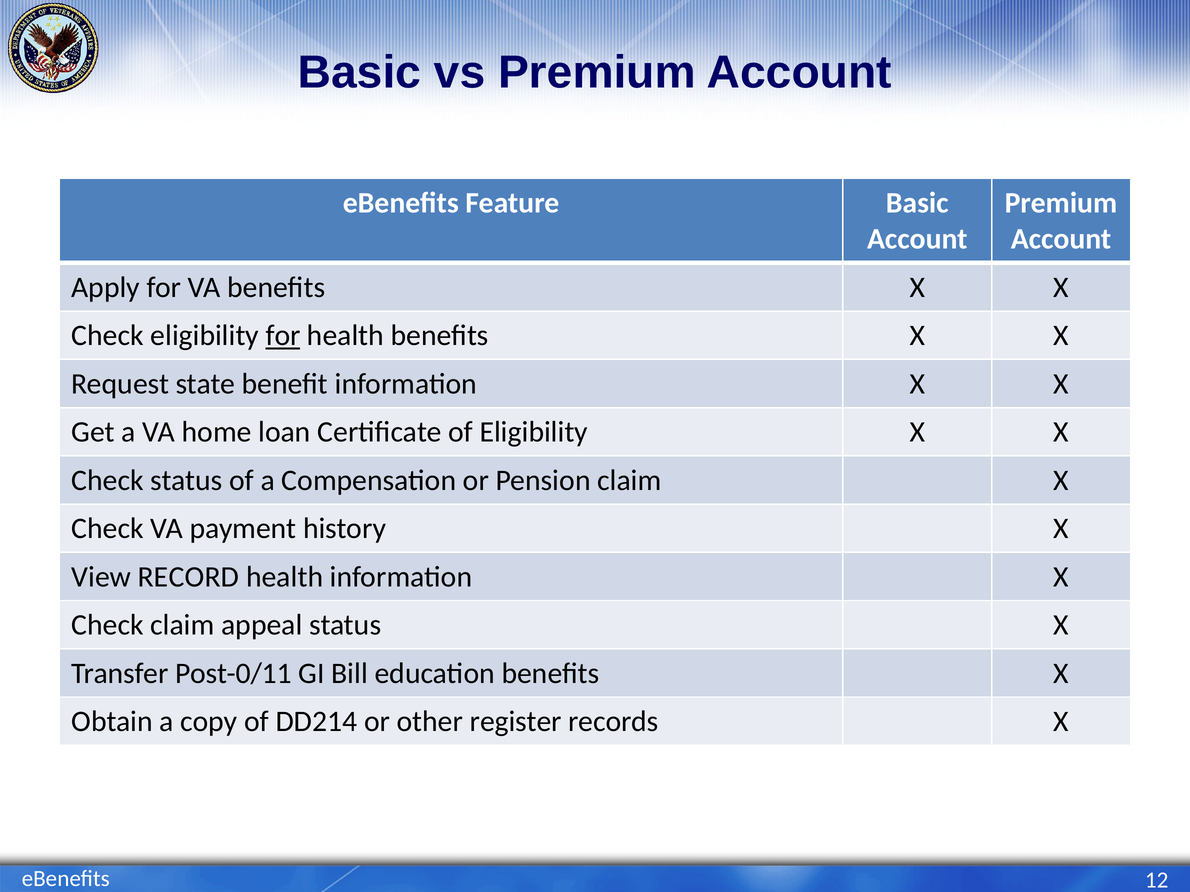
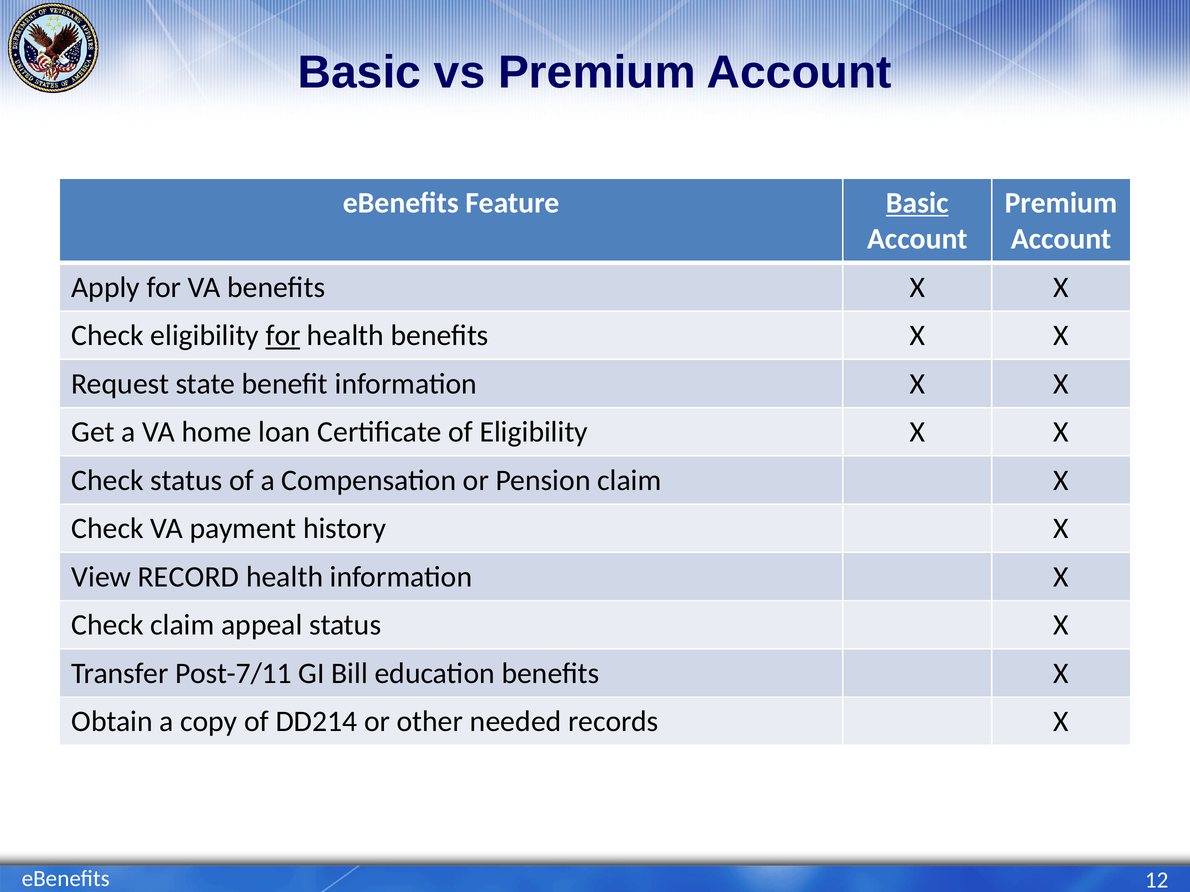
Basic at (917, 203) underline: none -> present
Post-0/11: Post-0/11 -> Post-7/11
register: register -> needed
